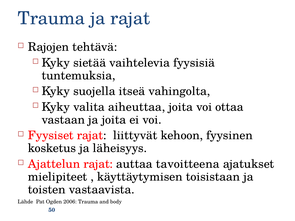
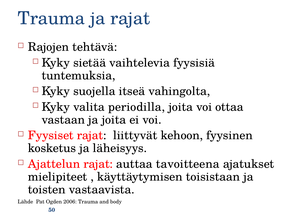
aiheuttaa: aiheuttaa -> periodilla
